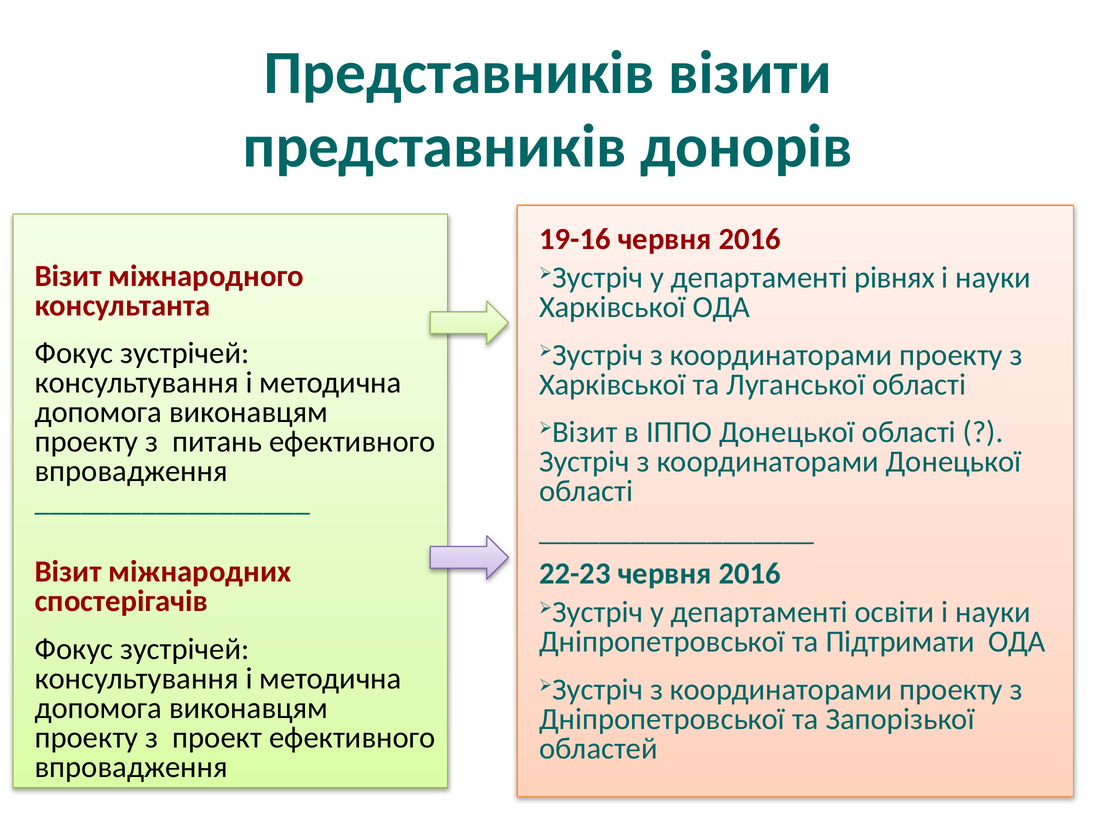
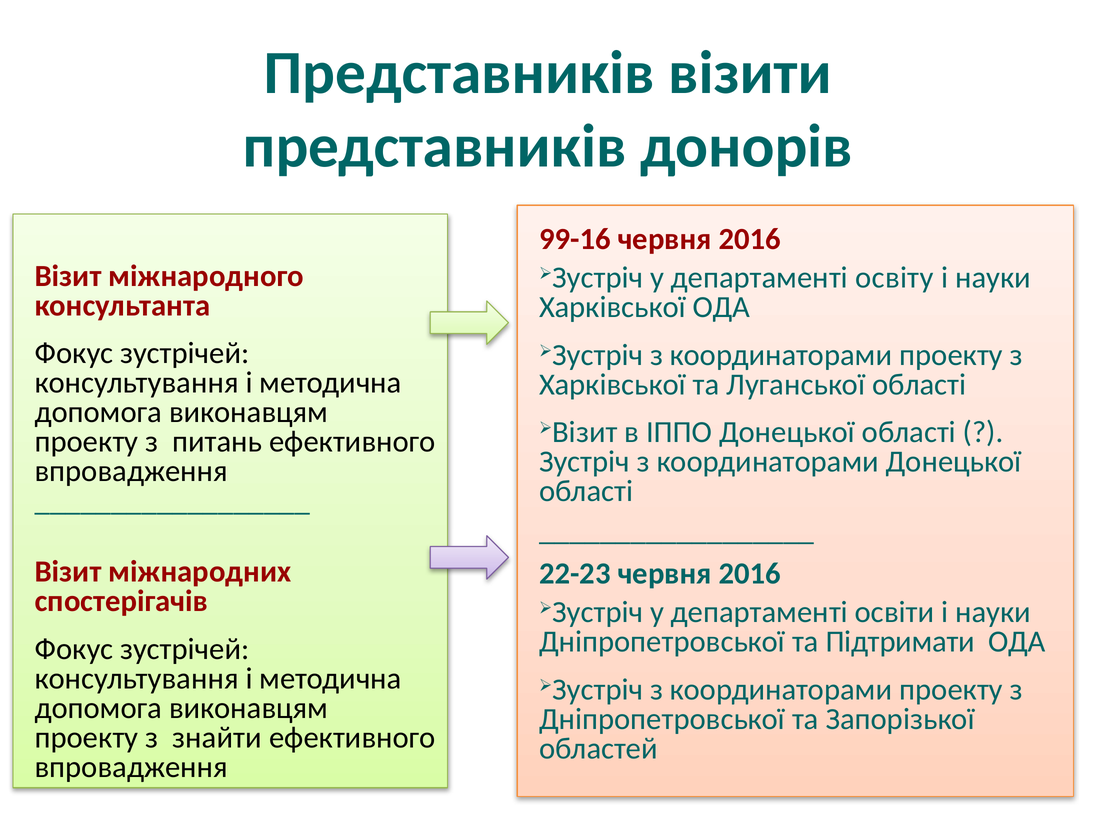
19-16: 19-16 -> 99-16
рівнях: рівнях -> освіту
проект: проект -> знайти
